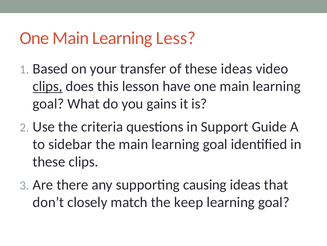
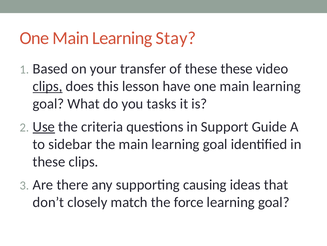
Less: Less -> Stay
these ideas: ideas -> these
gains: gains -> tasks
Use underline: none -> present
keep: keep -> force
